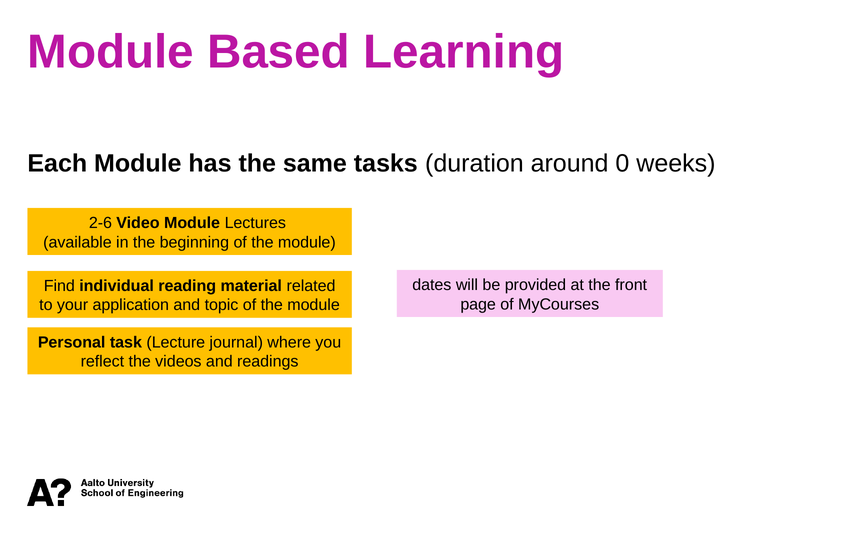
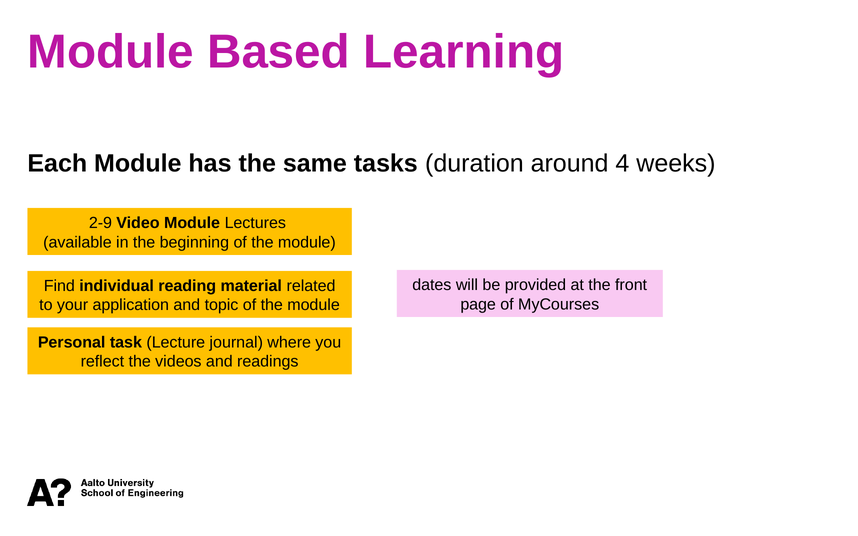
0: 0 -> 4
2-6: 2-6 -> 2-9
